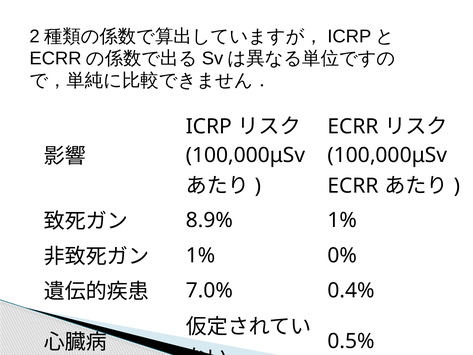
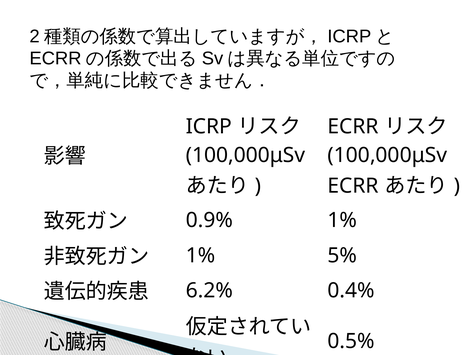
8.9%: 8.9% -> 0.9%
0%: 0% -> 5%
7.0%: 7.0% -> 6.2%
